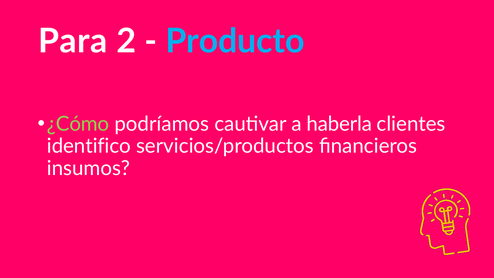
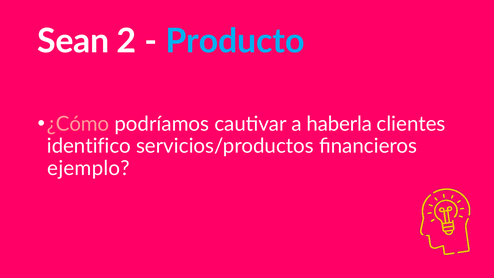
Para: Para -> Sean
¿Cómo colour: light green -> pink
insumos: insumos -> ejemplo
